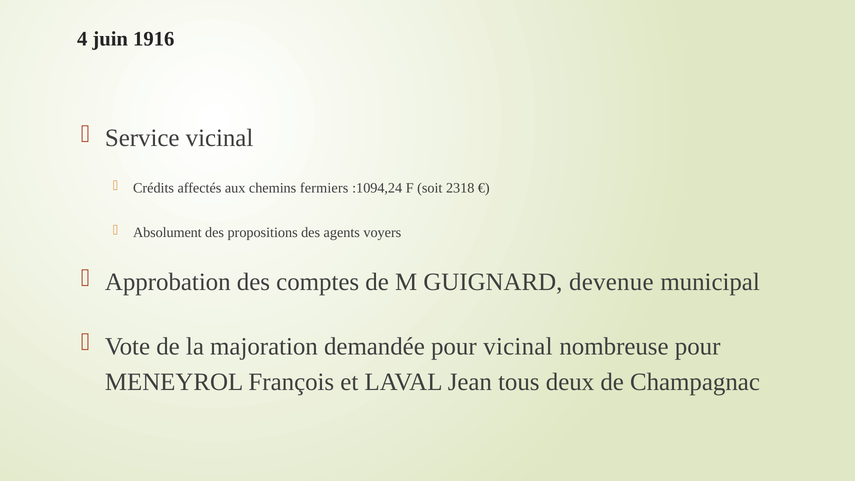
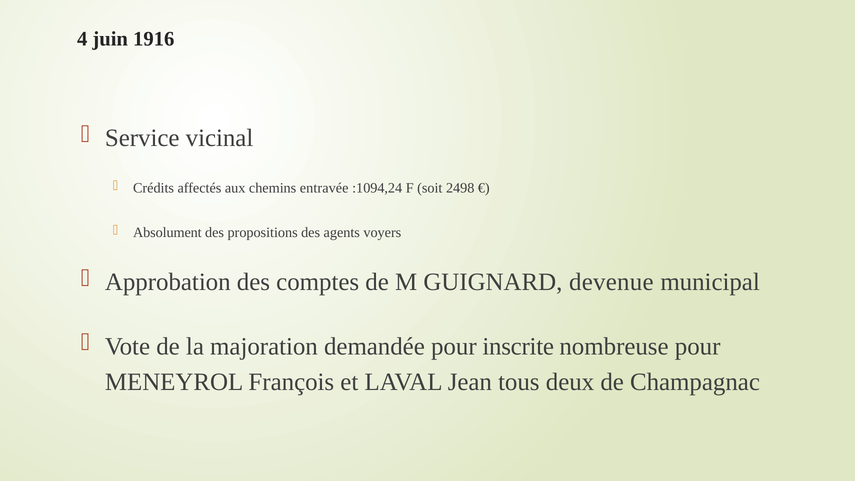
fermiers: fermiers -> entravée
2318: 2318 -> 2498
pour vicinal: vicinal -> inscrite
